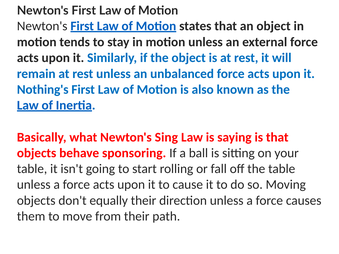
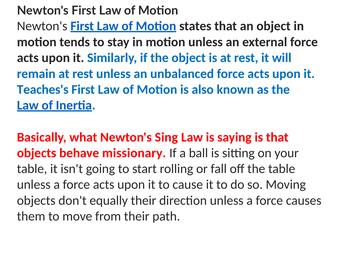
Nothing's: Nothing's -> Teaches's
sponsoring: sponsoring -> missionary
